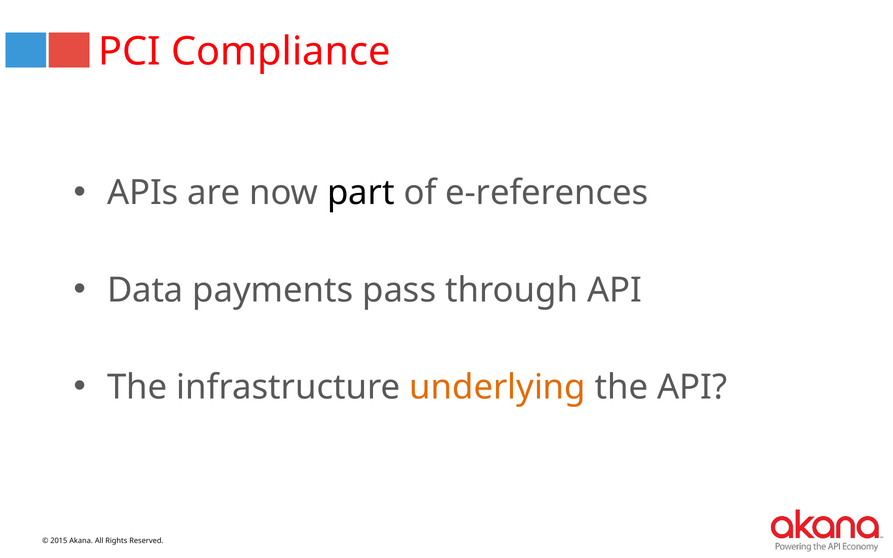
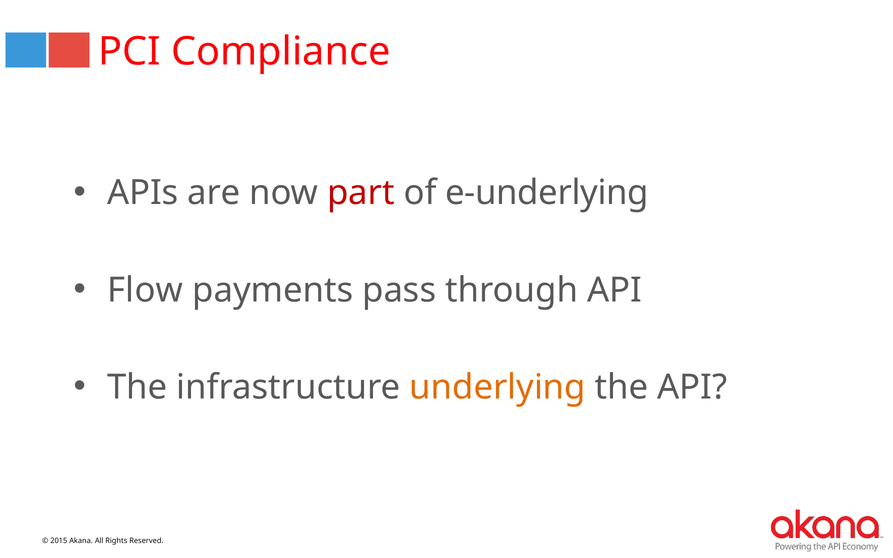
part colour: black -> red
e-references: e-references -> e-underlying
Data: Data -> Flow
